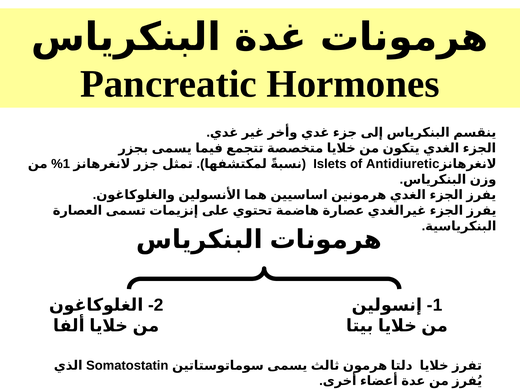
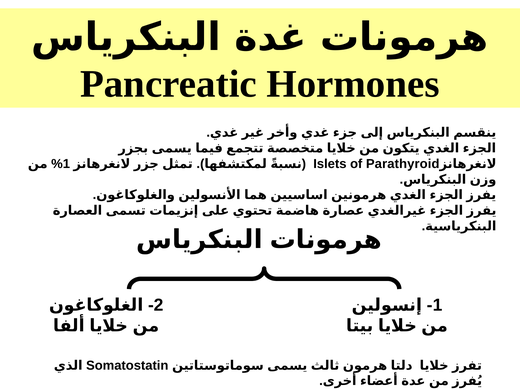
Antidiuretic: Antidiuretic -> Parathyroid
